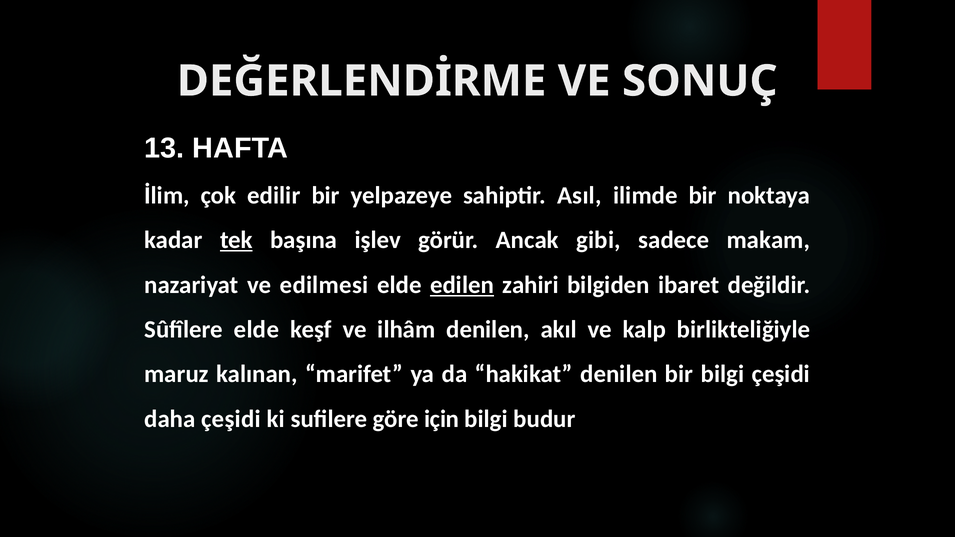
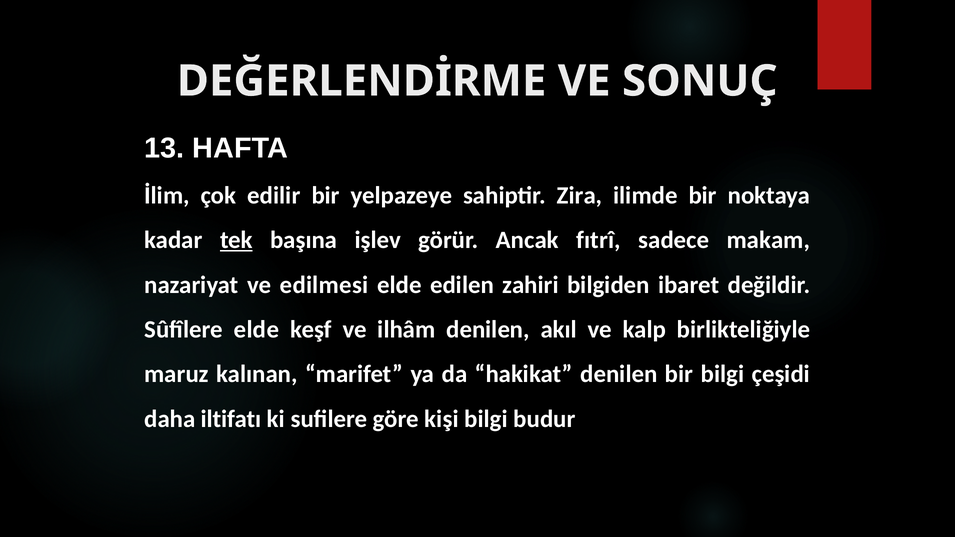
Asıl: Asıl -> Zira
gibi: gibi -> fıtrî
edilen underline: present -> none
daha çeşidi: çeşidi -> iltifatı
için: için -> kişi
